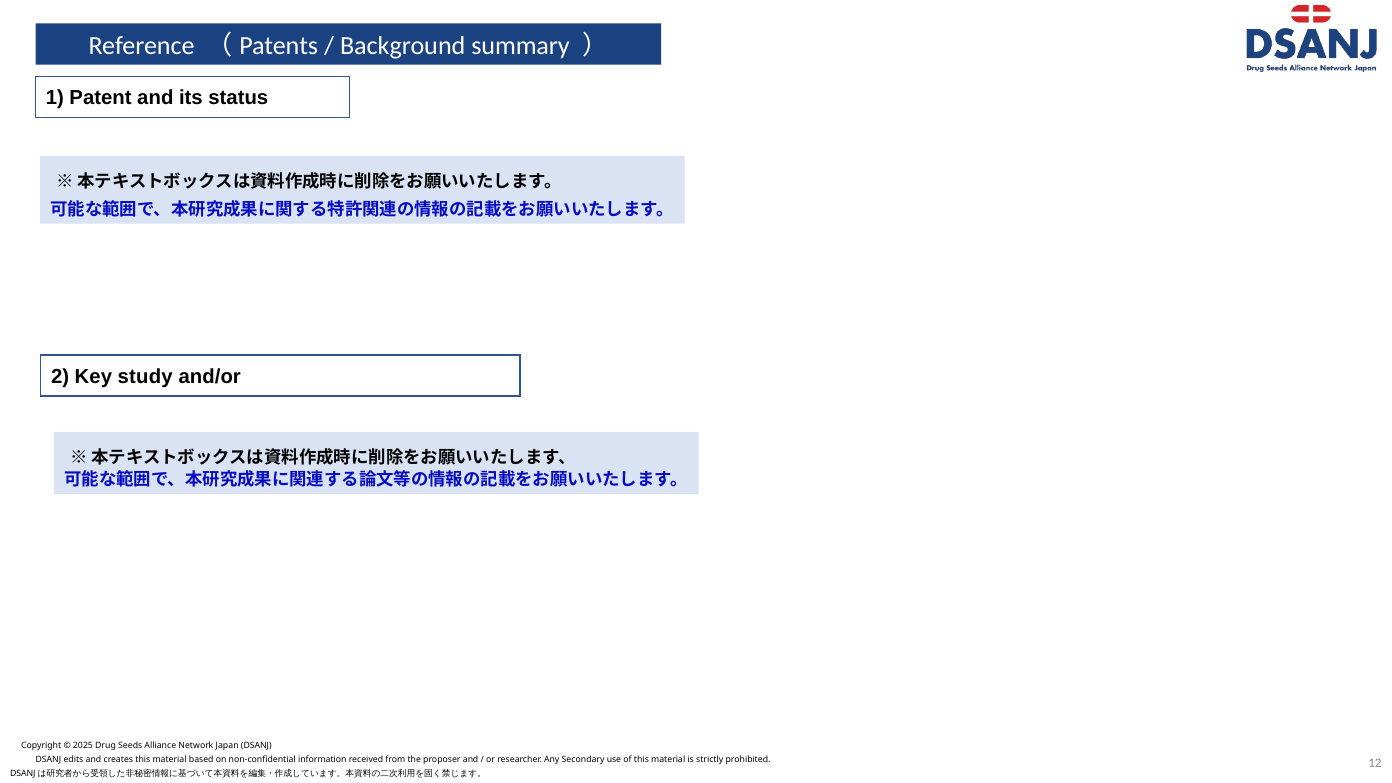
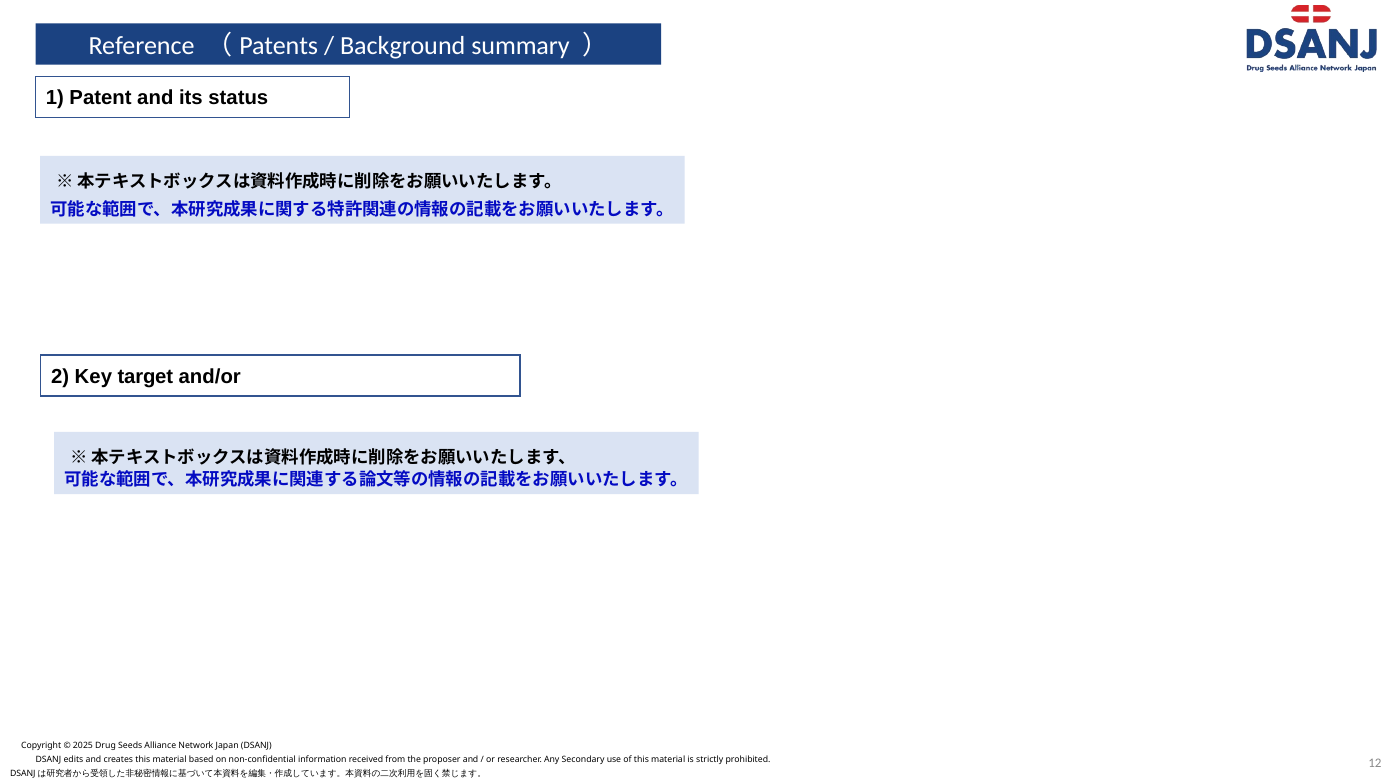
study: study -> target
